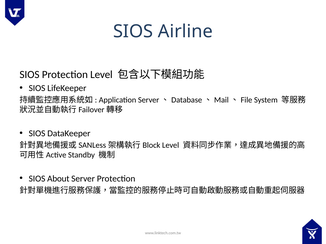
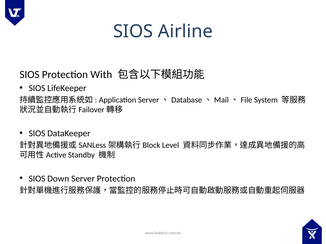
Protection Level: Level -> With
About: About -> Down
